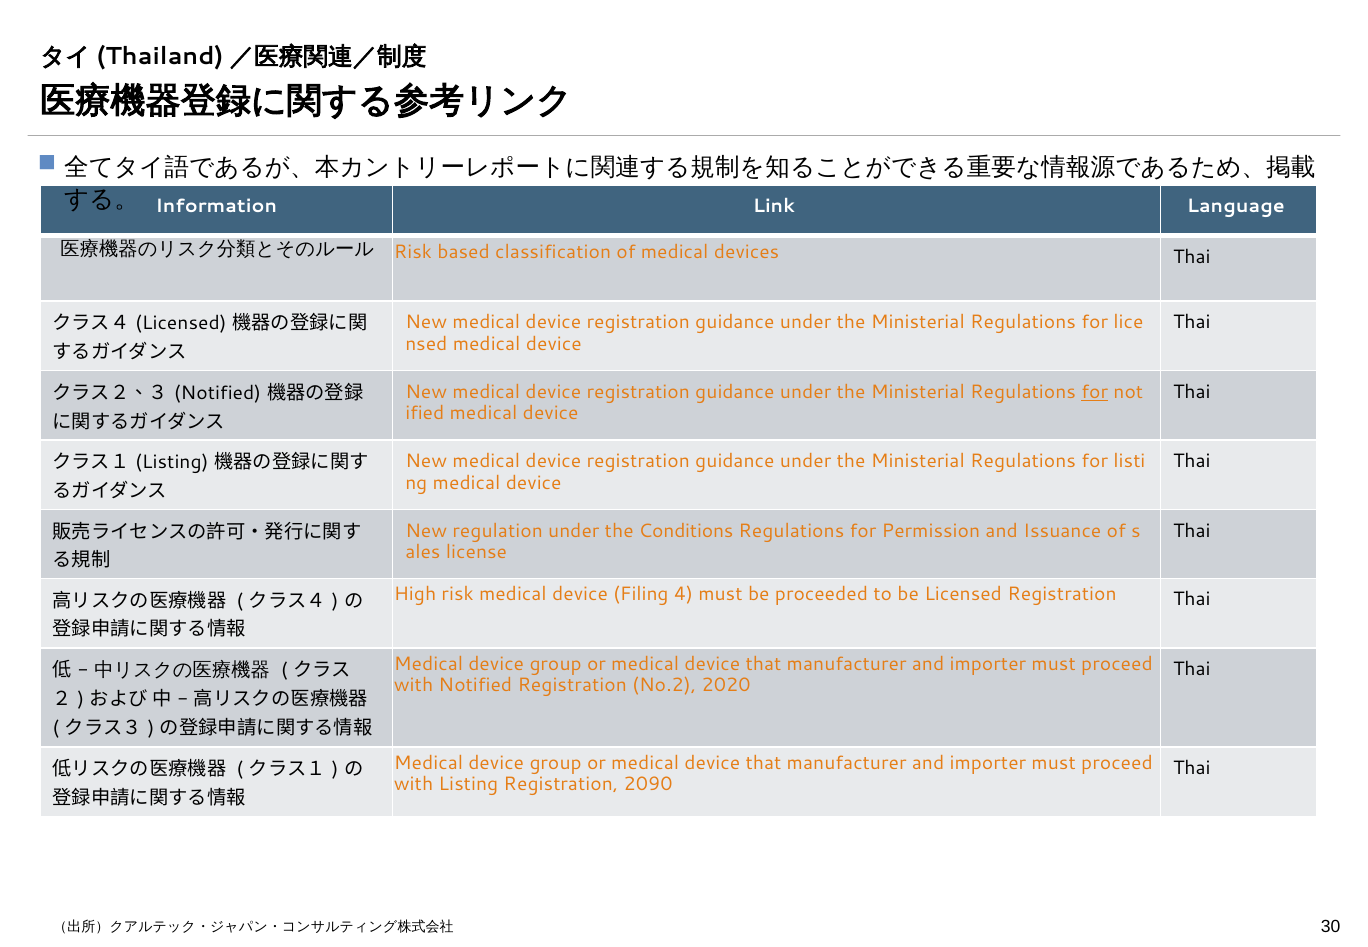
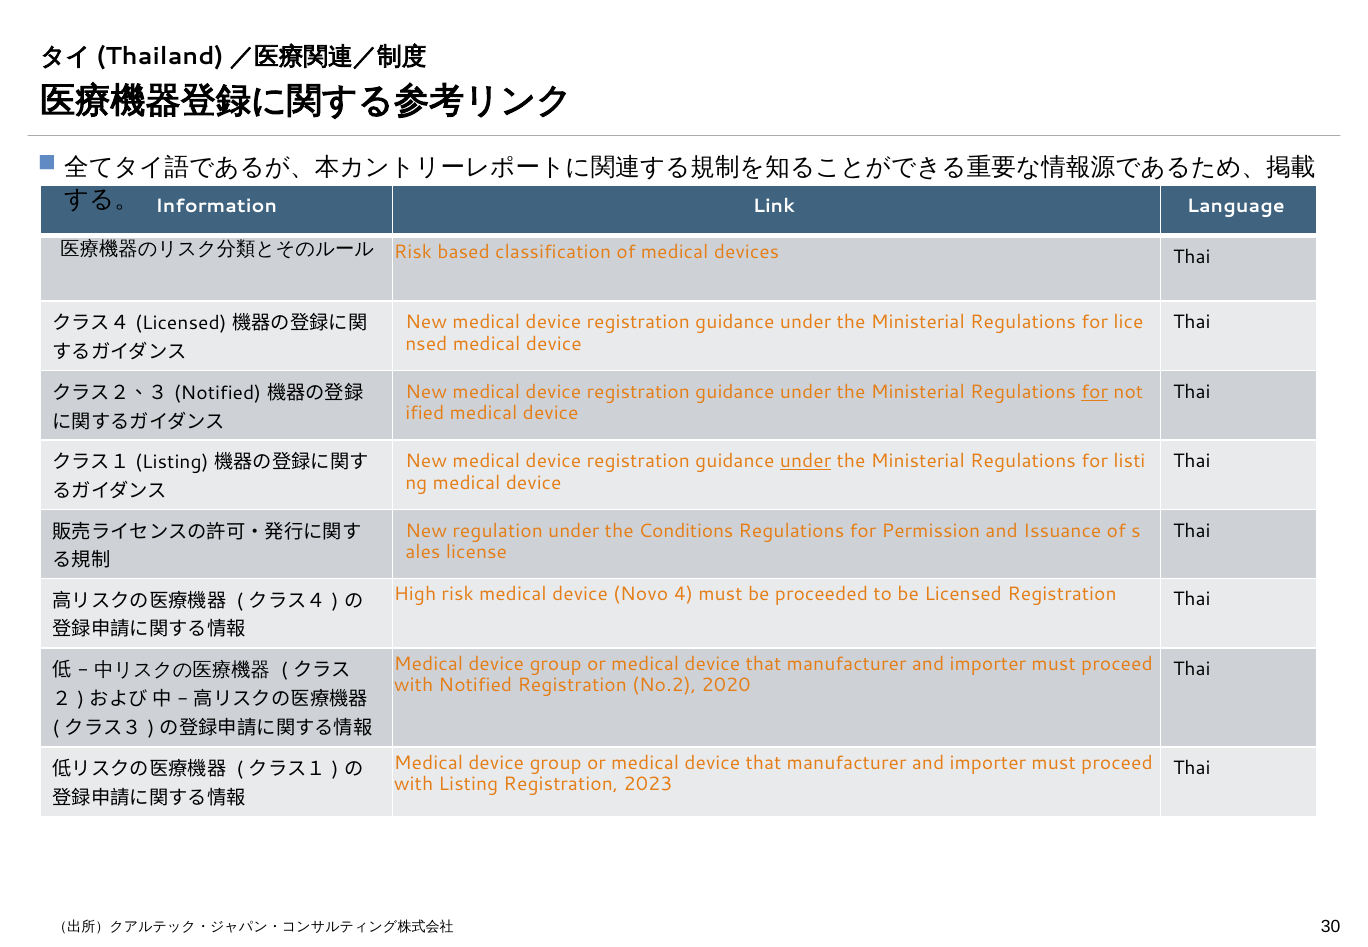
under at (806, 461) underline: none -> present
Filing: Filing -> Novo
2090: 2090 -> 2023
